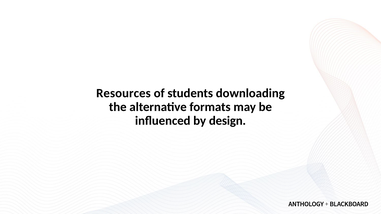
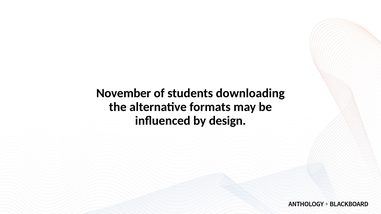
Resources: Resources -> November
